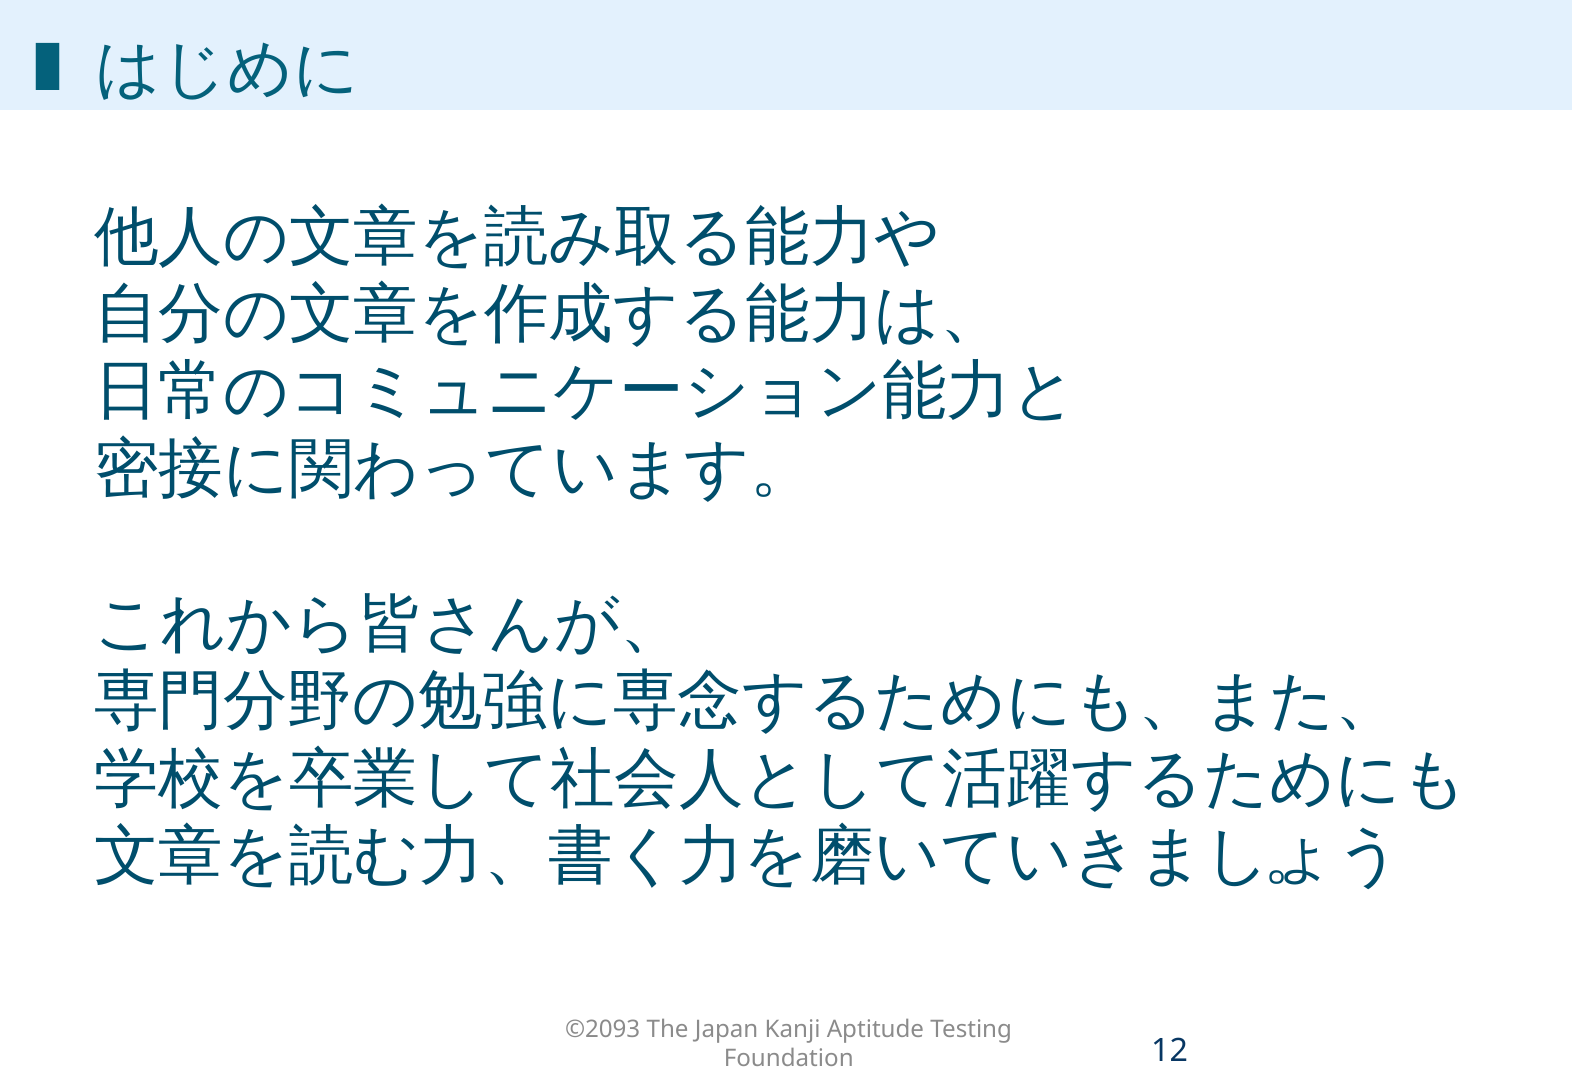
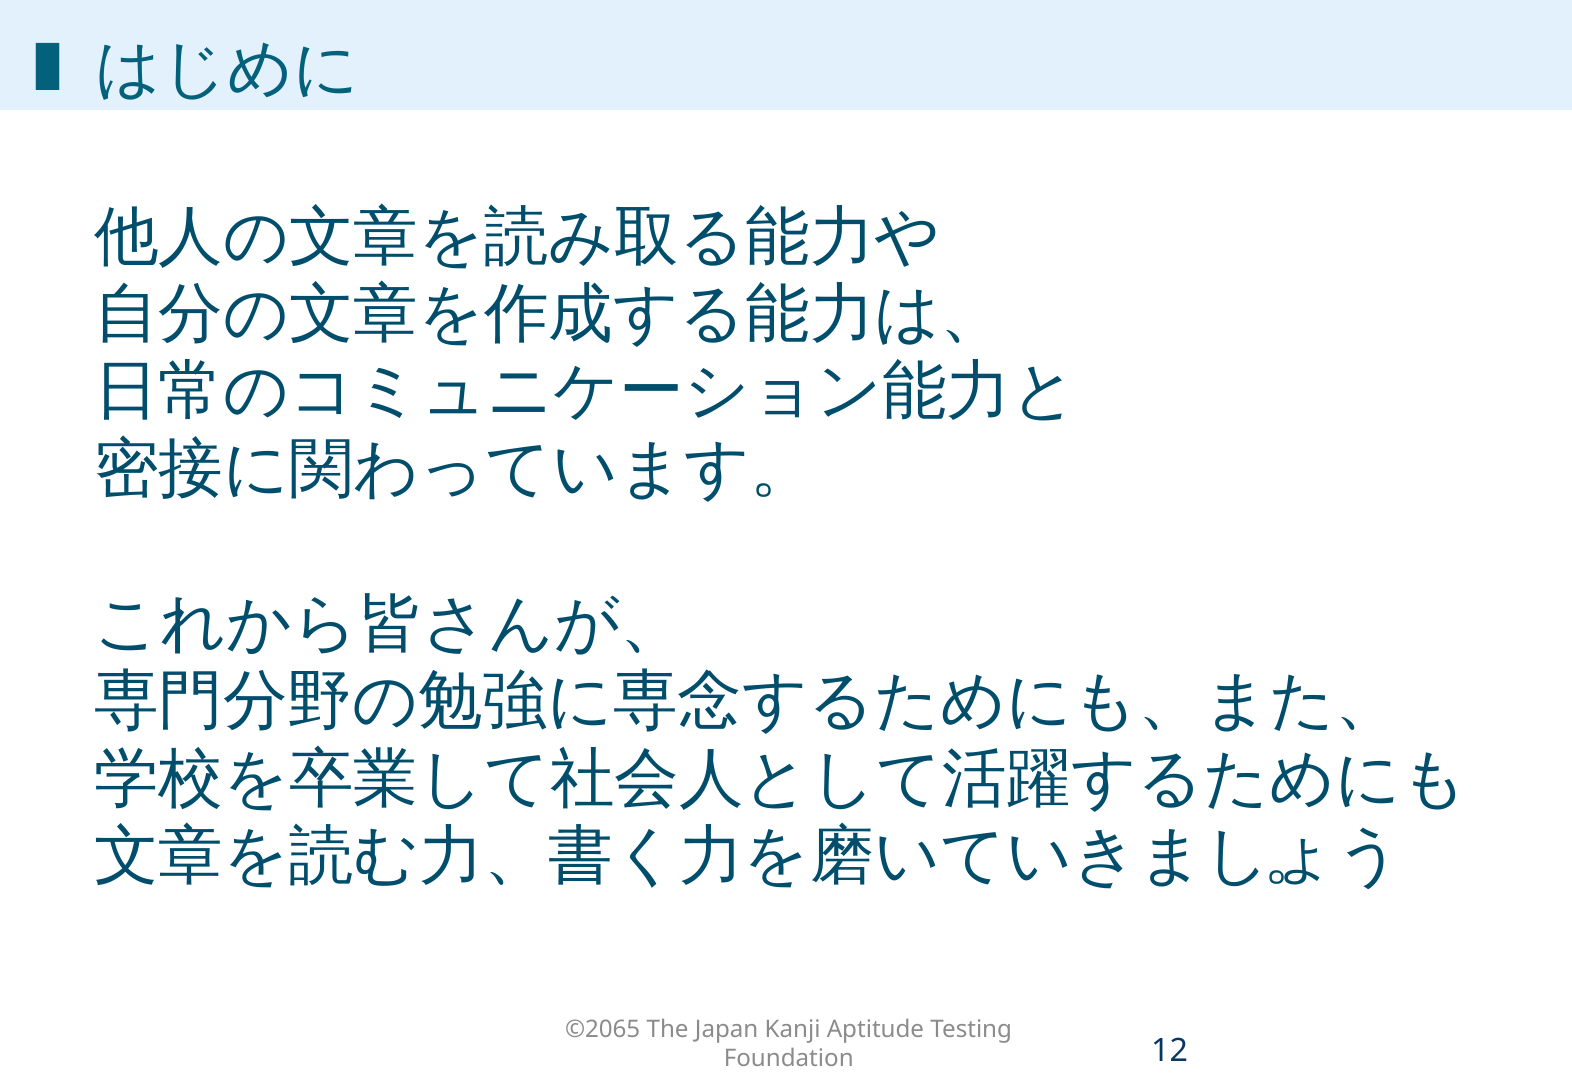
©2093: ©2093 -> ©2065
